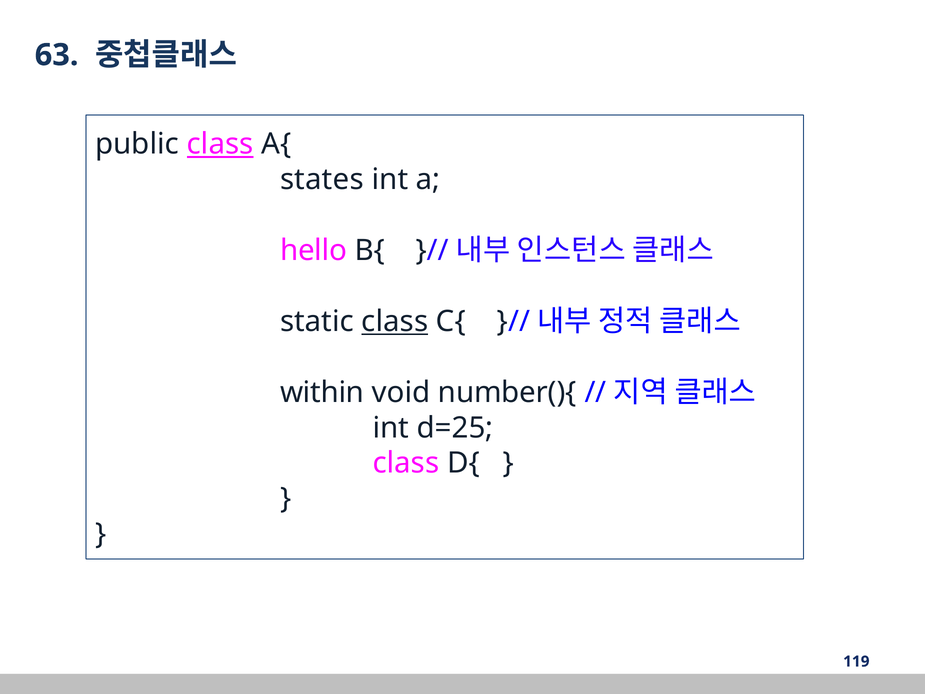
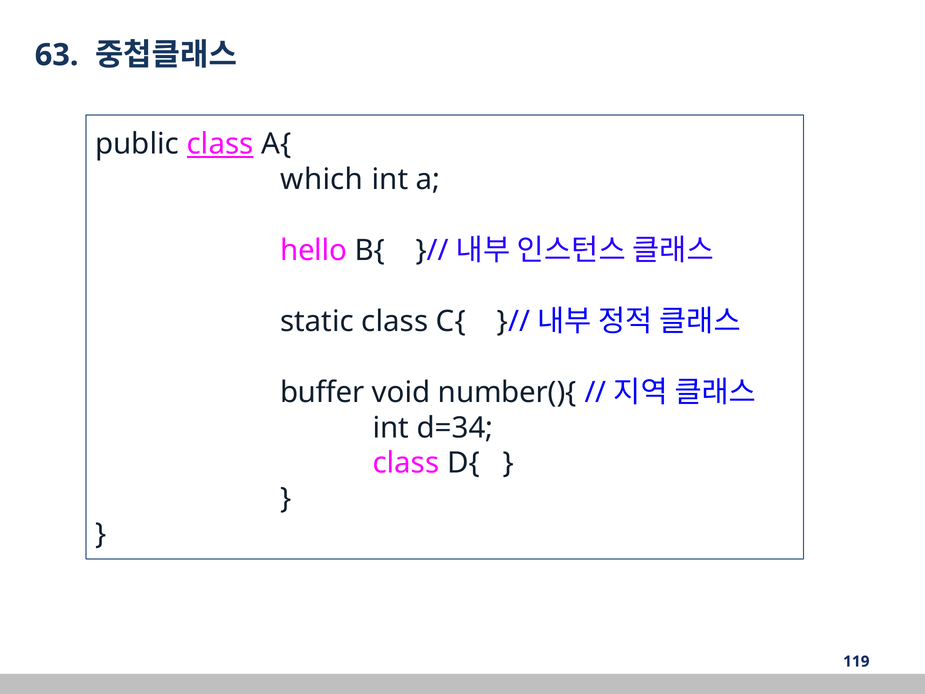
states: states -> which
class at (395, 321) underline: present -> none
within: within -> buffer
d=25: d=25 -> d=34
